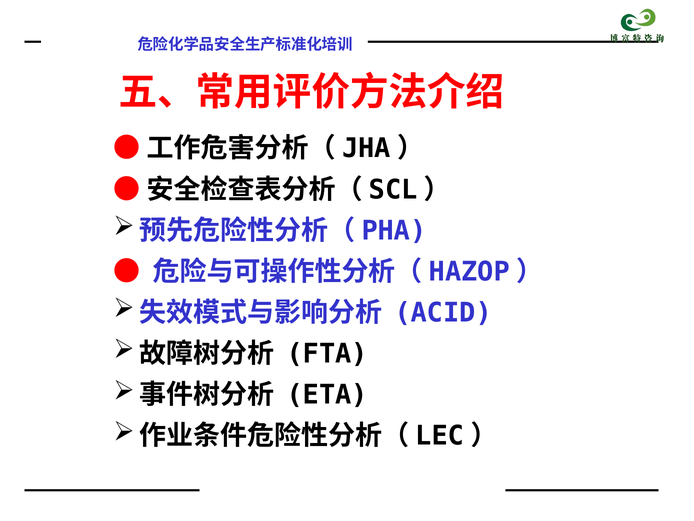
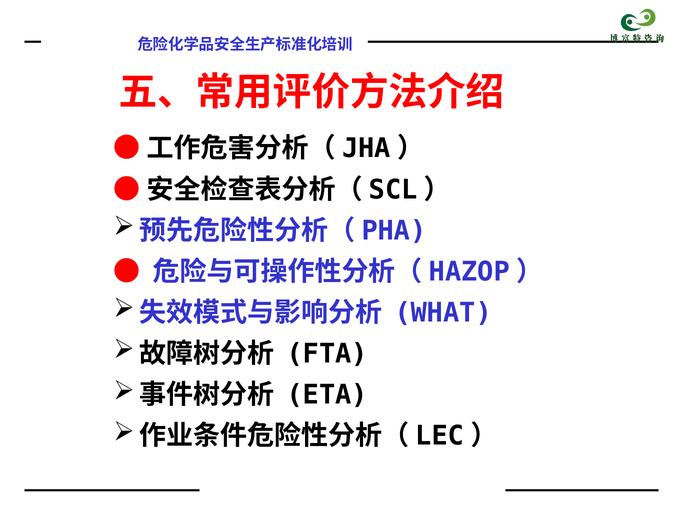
ACID: ACID -> WHAT
